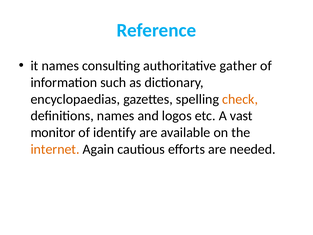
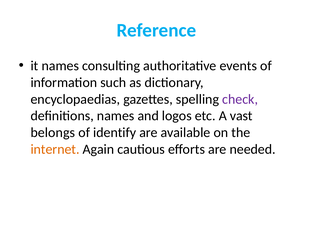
gather: gather -> events
check colour: orange -> purple
monitor: monitor -> belongs
